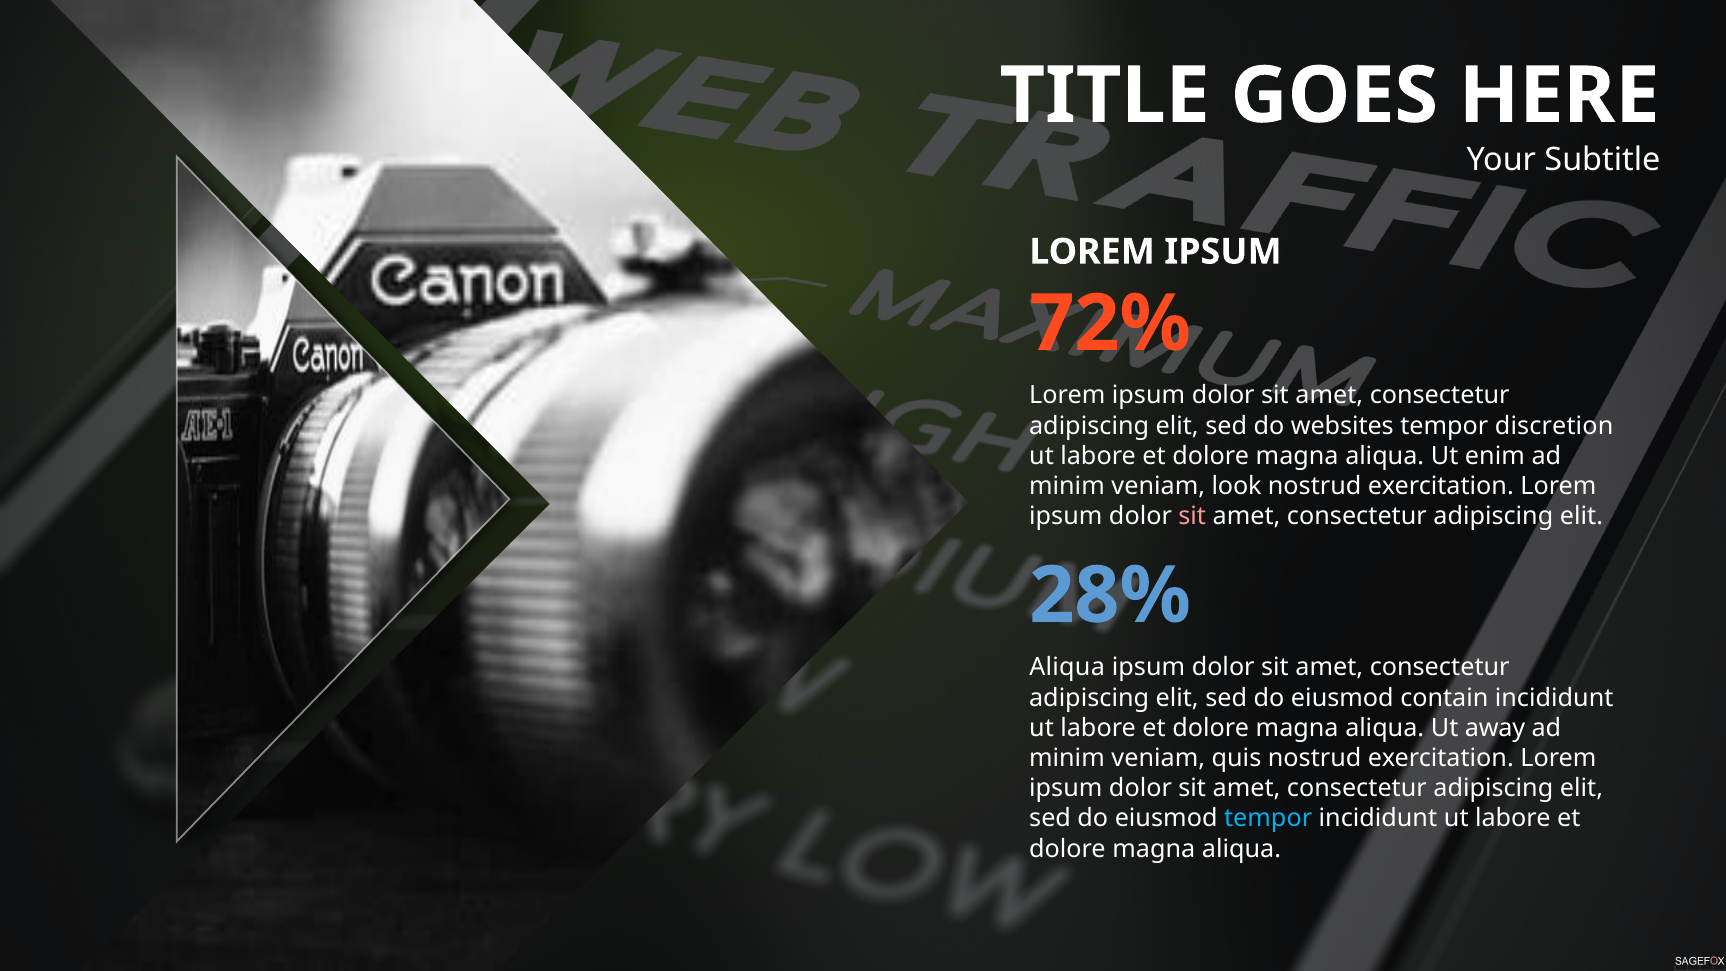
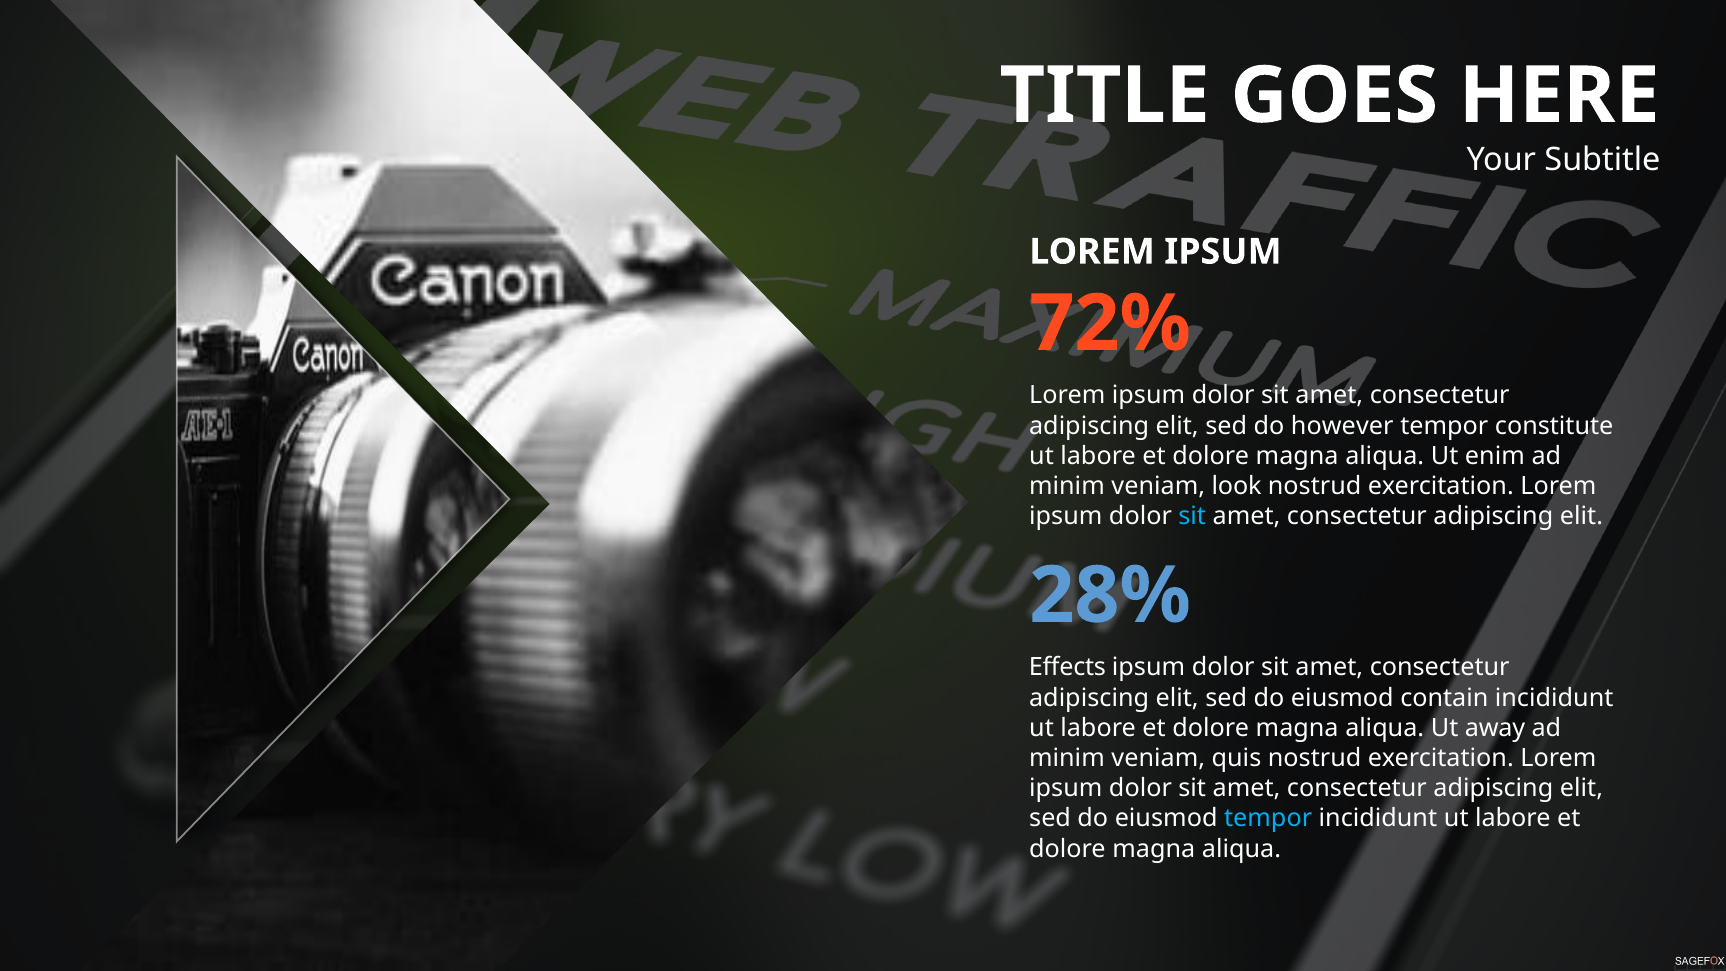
websites: websites -> however
discretion: discretion -> constitute
sit at (1192, 516) colour: pink -> light blue
Aliqua at (1067, 667): Aliqua -> Effects
